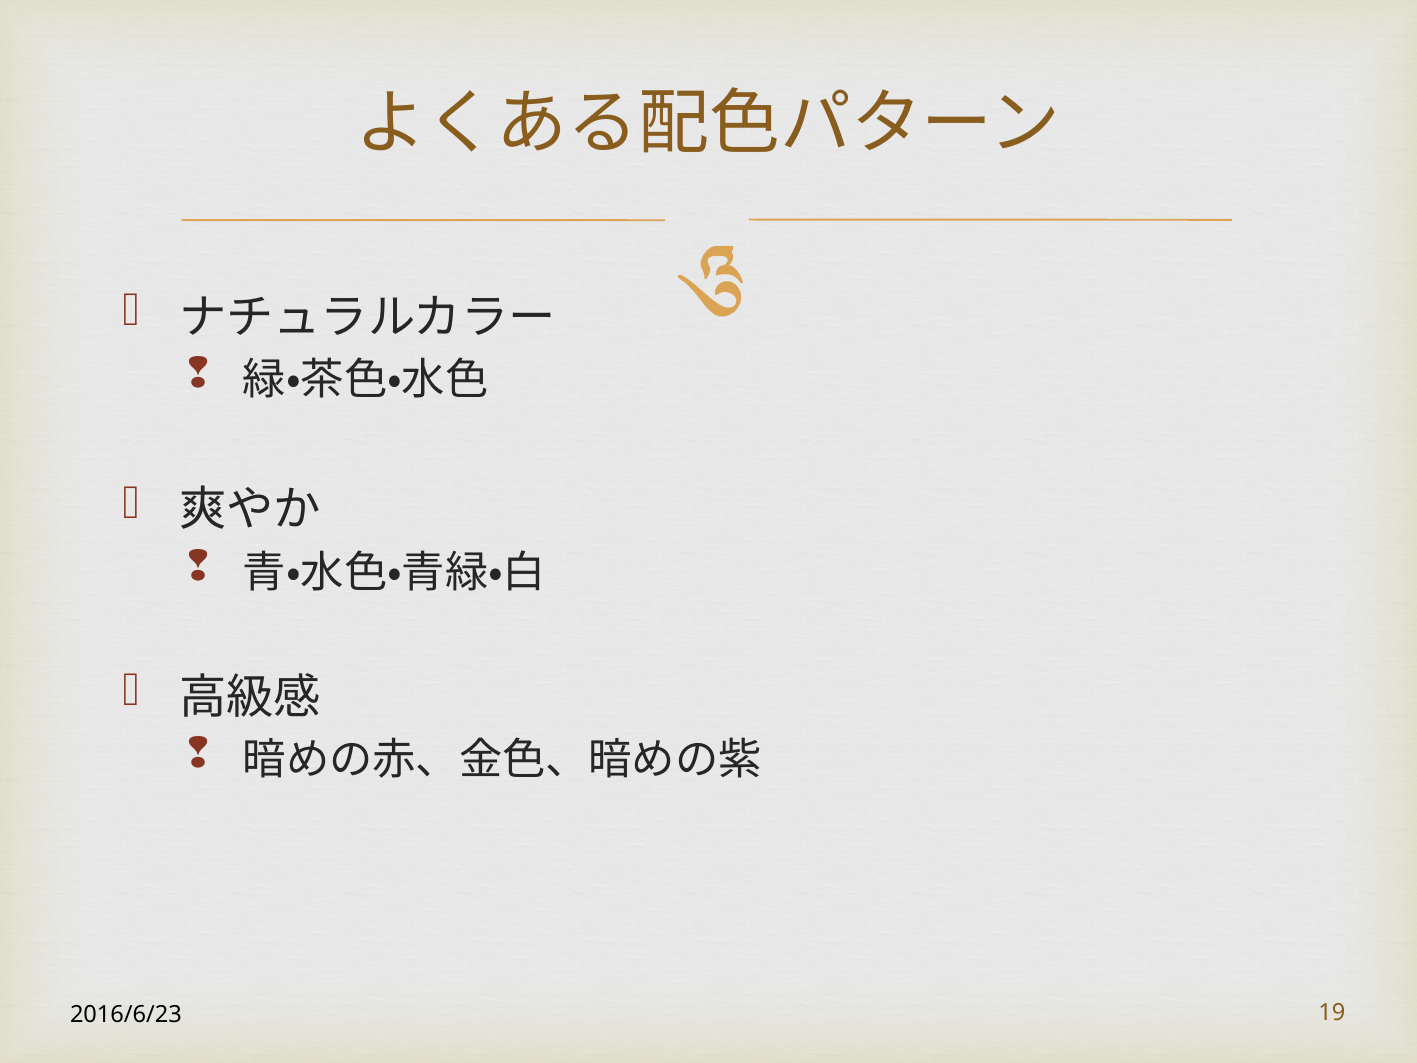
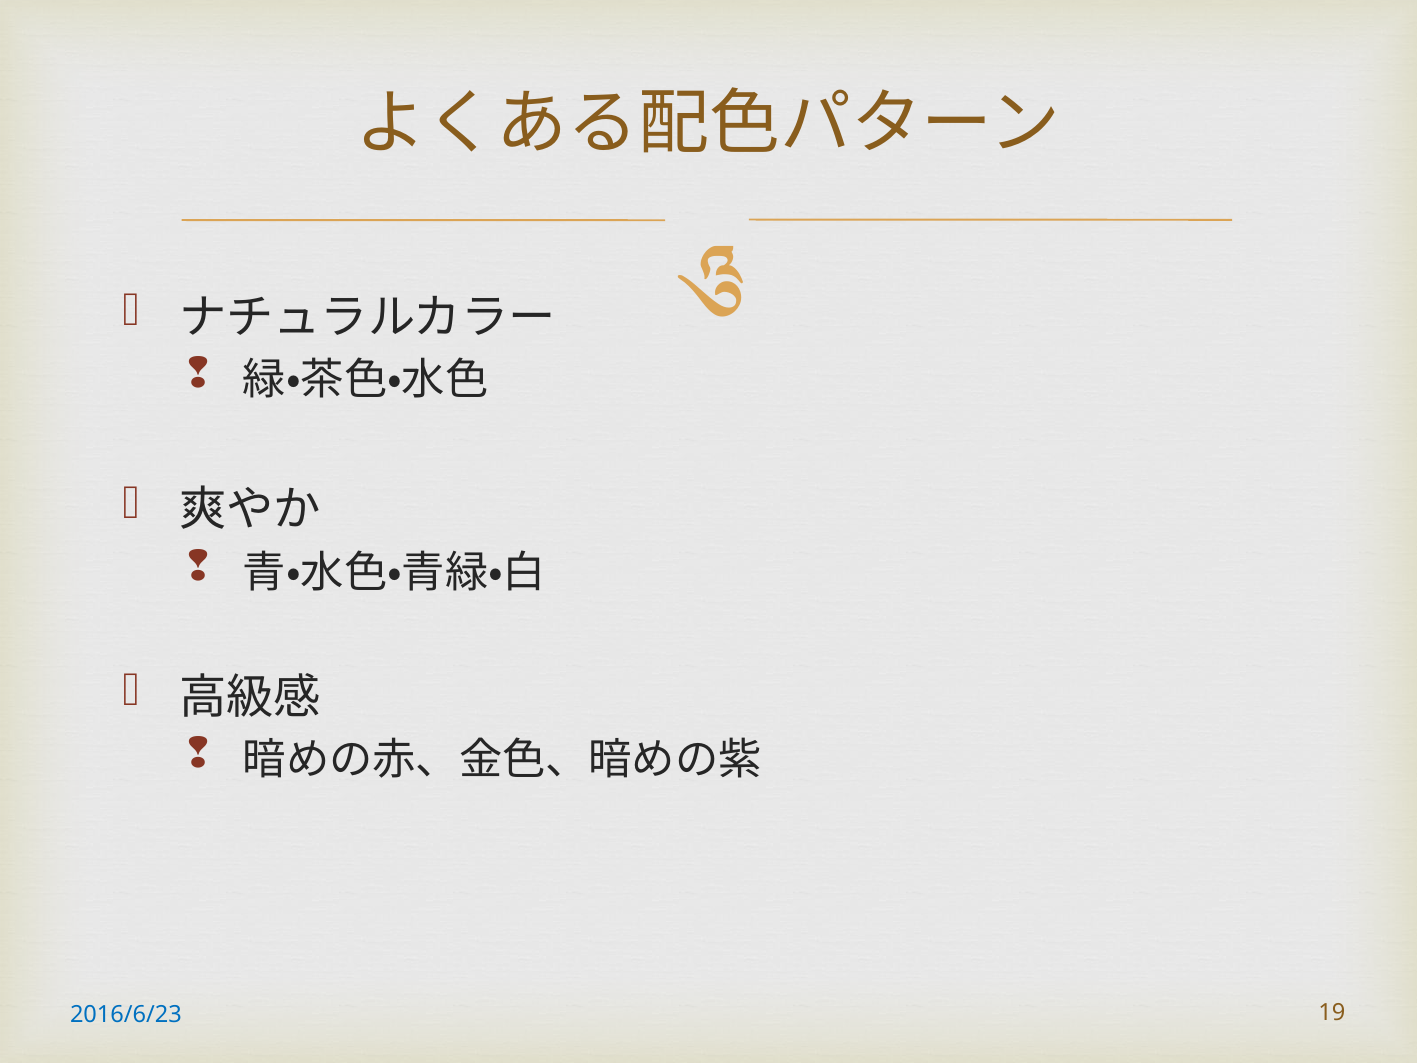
2016/6/23 colour: black -> blue
